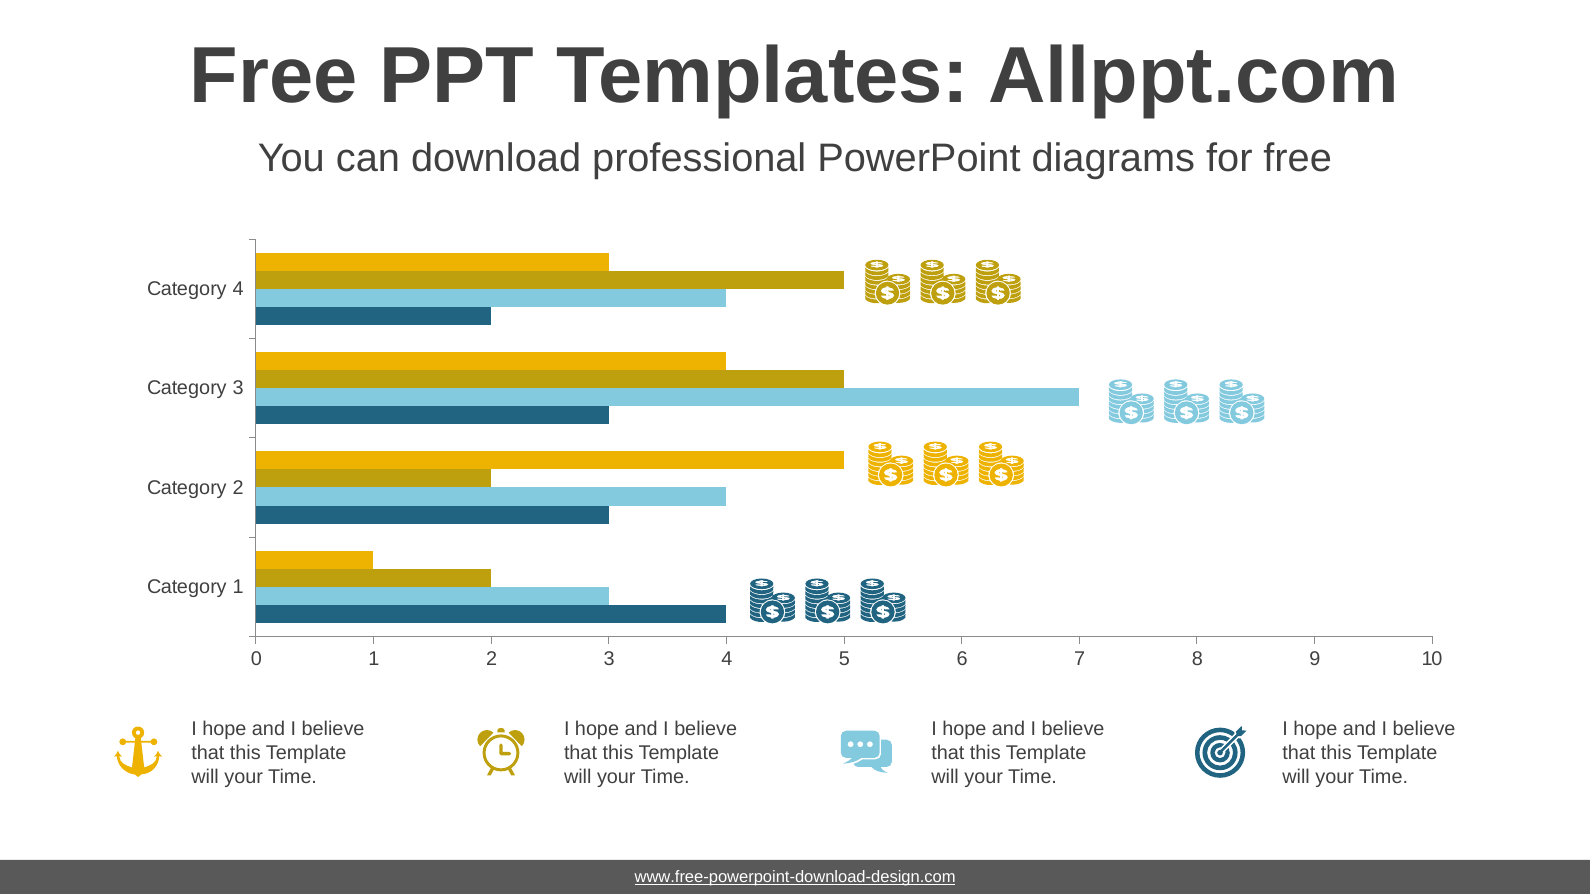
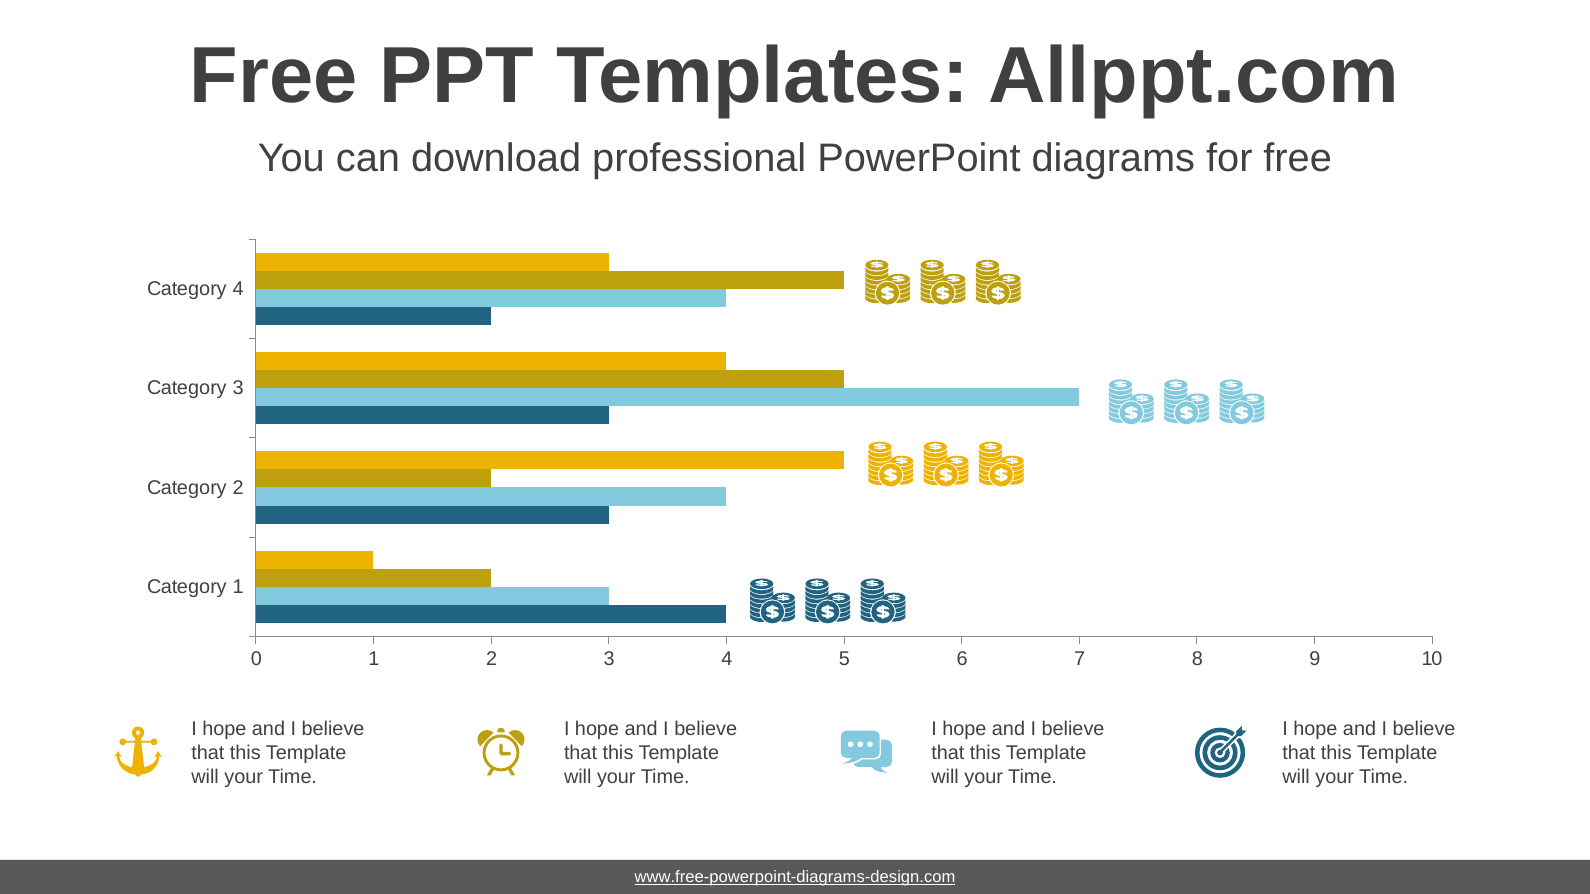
www.free-powerpoint-download-design.com: www.free-powerpoint-download-design.com -> www.free-powerpoint-diagrams-design.com
